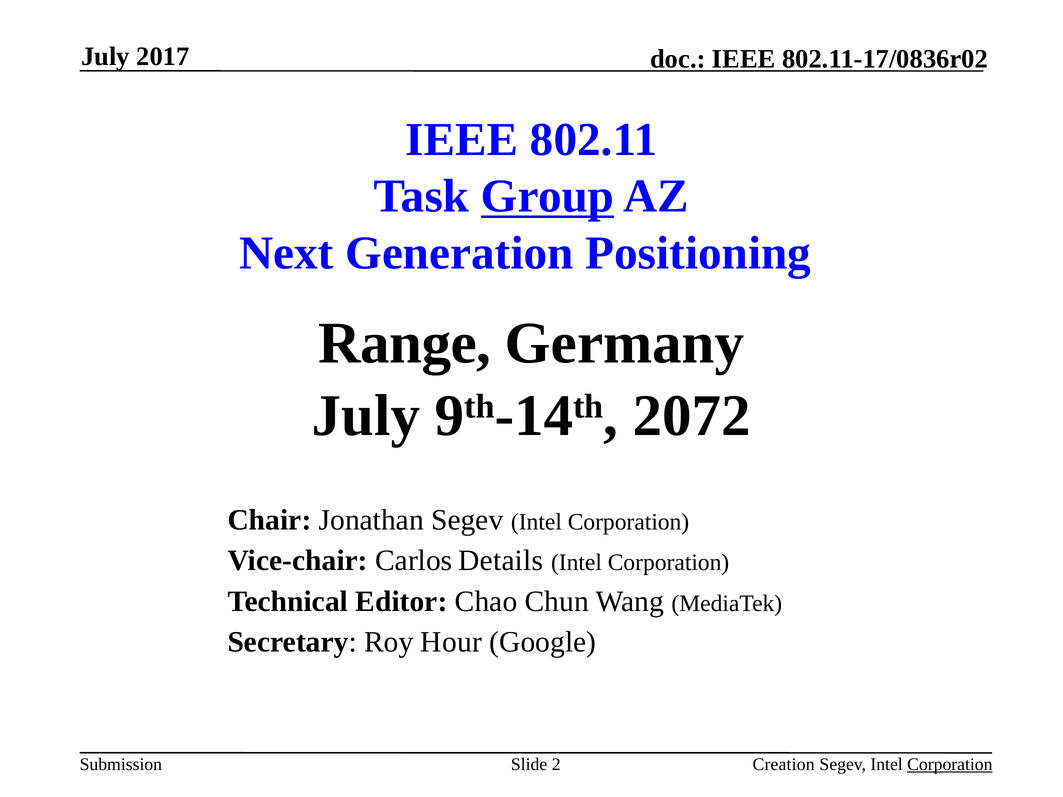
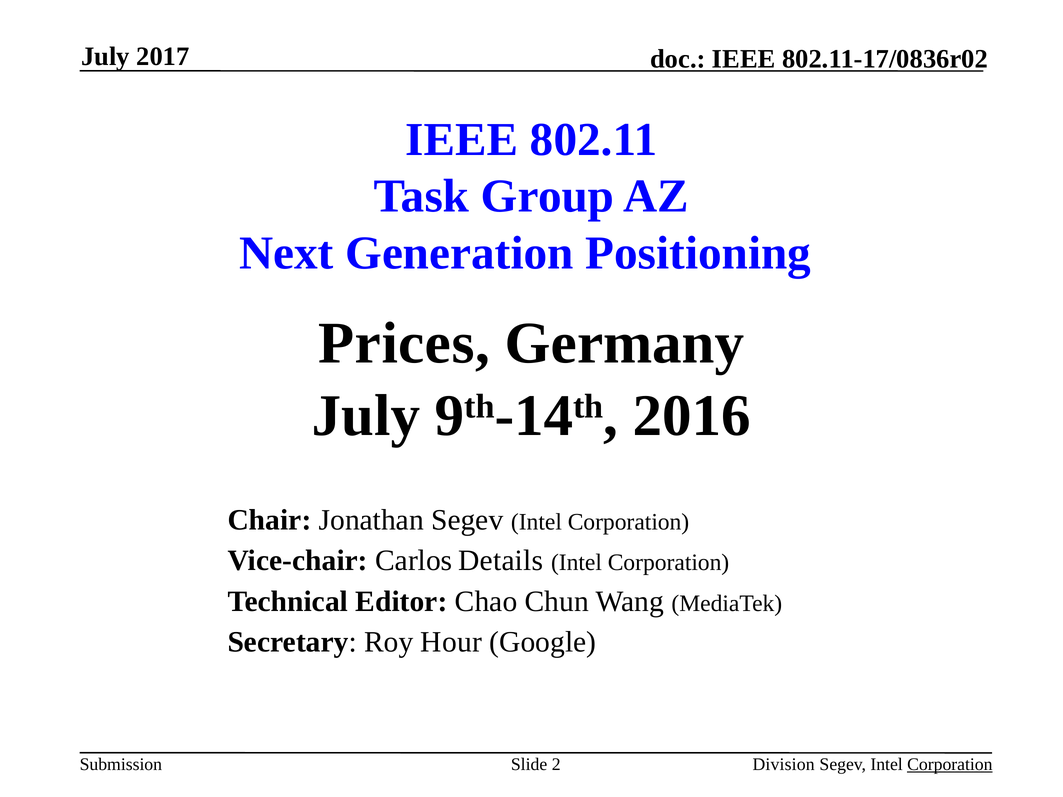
Group underline: present -> none
Range: Range -> Prices
2072: 2072 -> 2016
Creation: Creation -> Division
